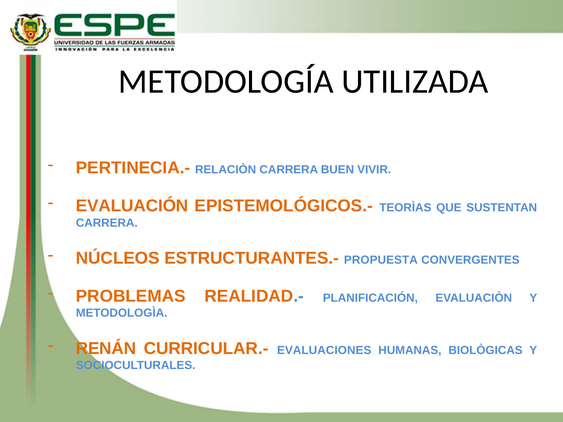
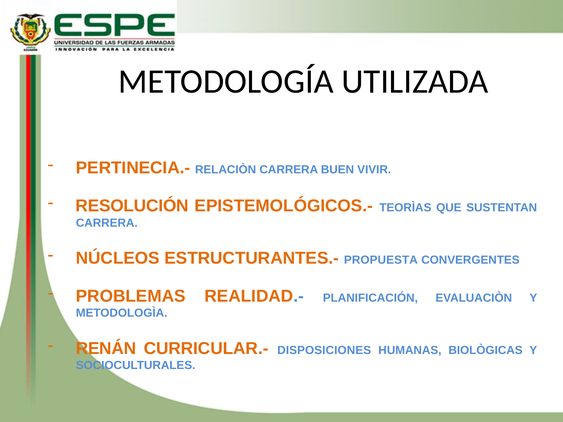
EVALUACIÓN: EVALUACIÓN -> RESOLUCIÓN
EVALUACIONES: EVALUACIONES -> DISPOSICIONES
